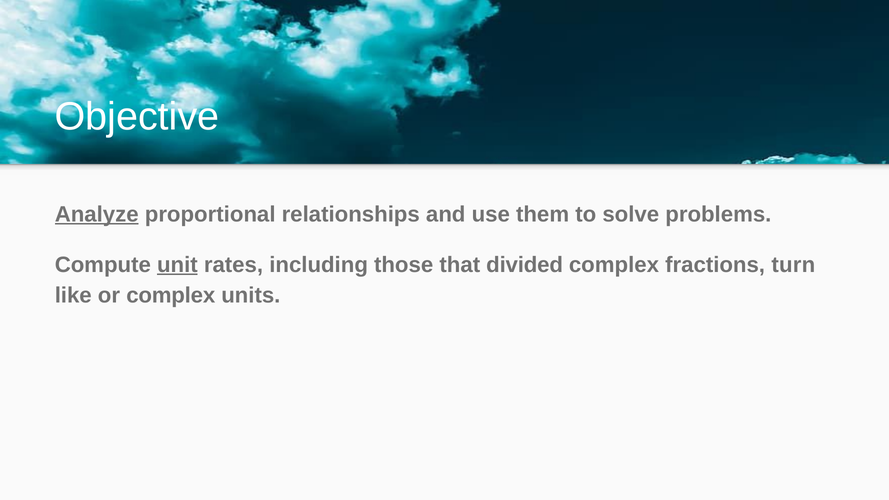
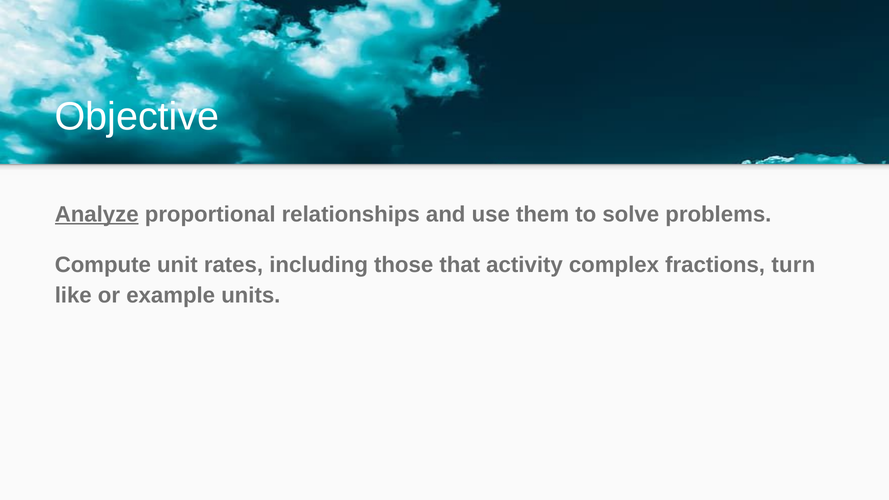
unit underline: present -> none
divided: divided -> activity
or complex: complex -> example
